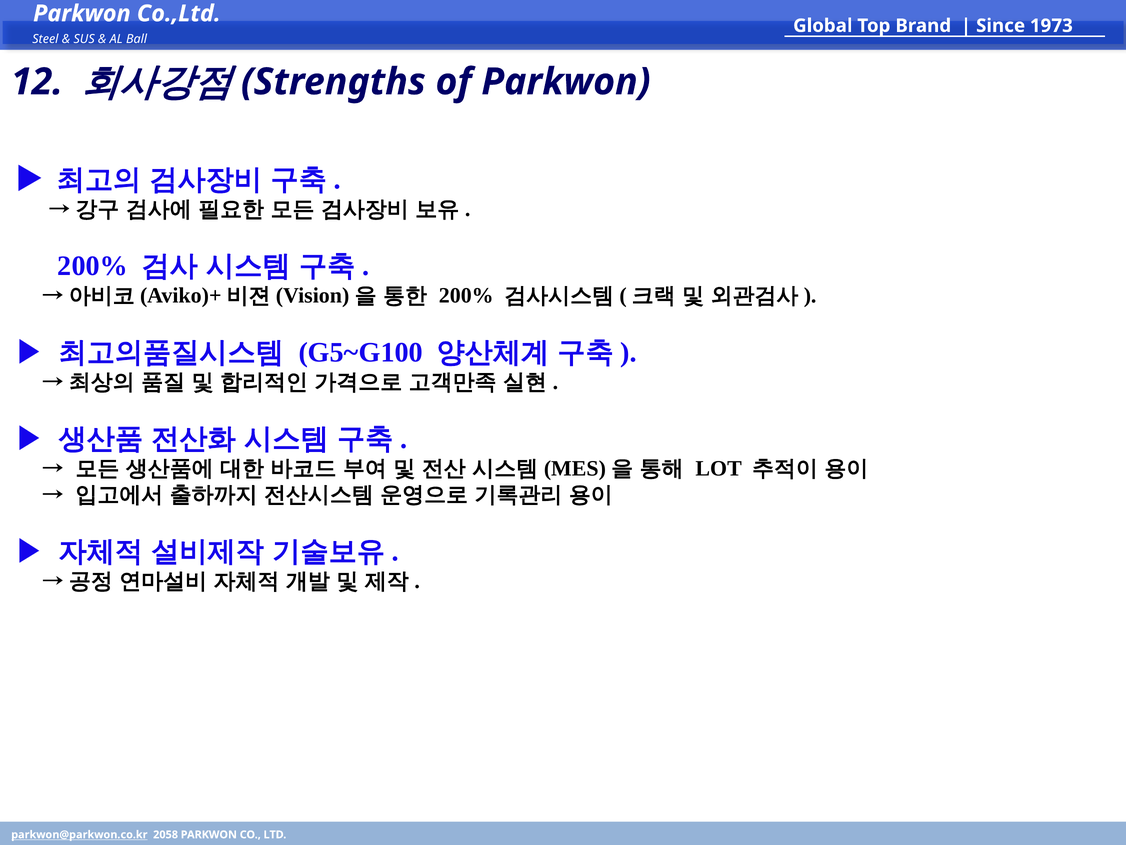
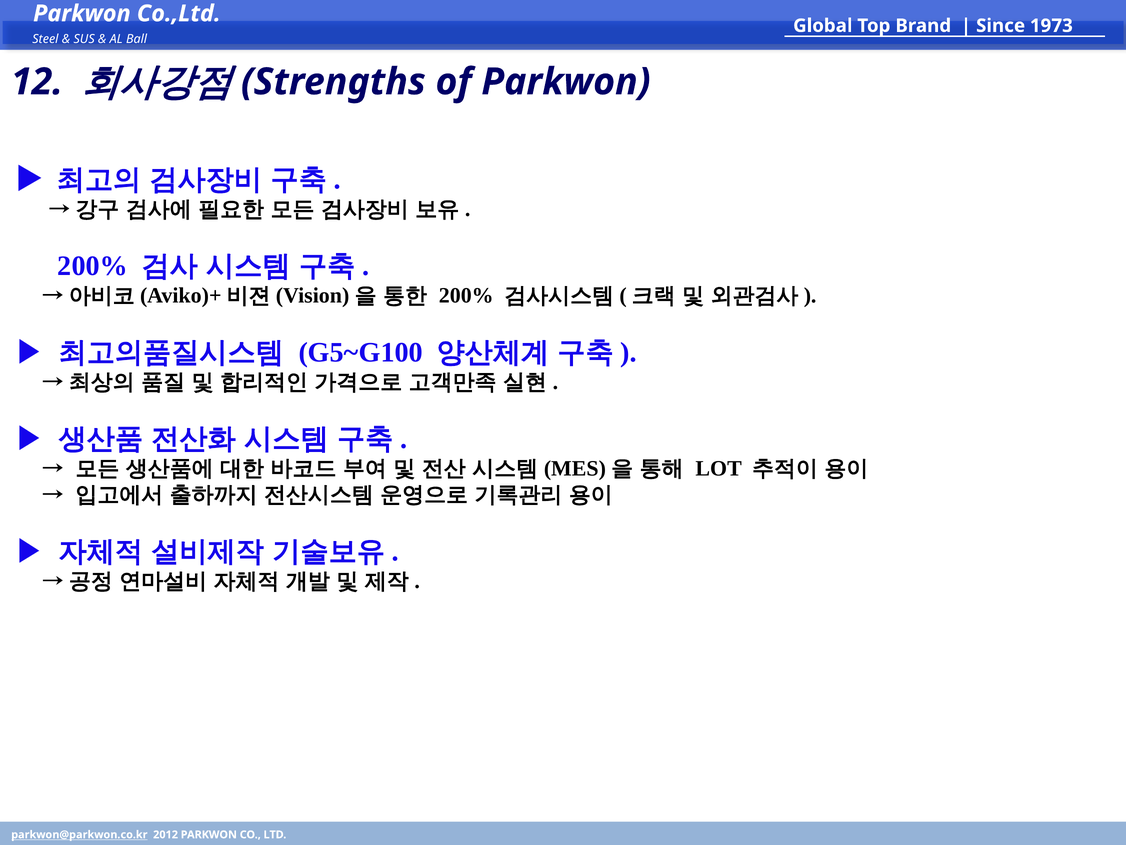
2058: 2058 -> 2012
